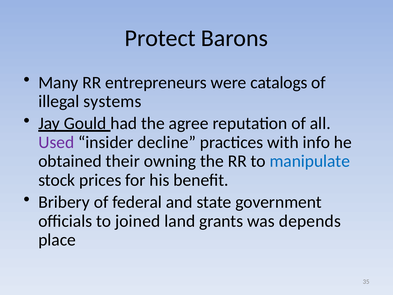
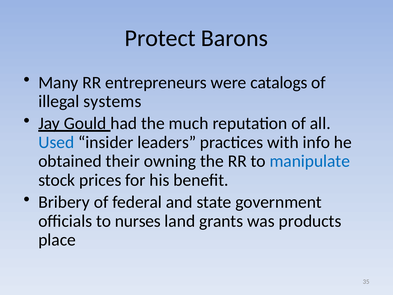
agree: agree -> much
Used colour: purple -> blue
decline: decline -> leaders
joined: joined -> nurses
depends: depends -> products
